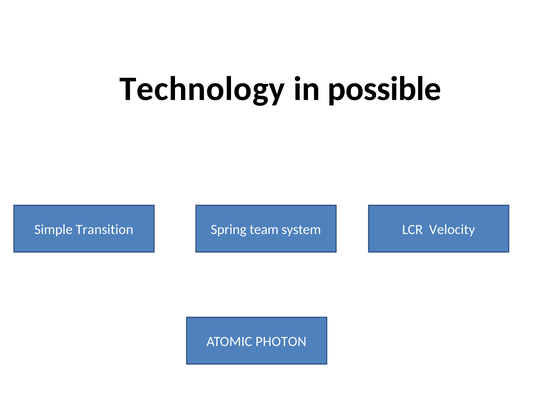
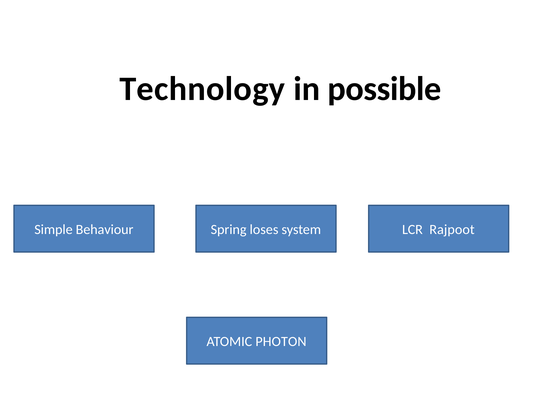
Transition: Transition -> Behaviour
team: team -> loses
Velocity: Velocity -> Rajpoot
